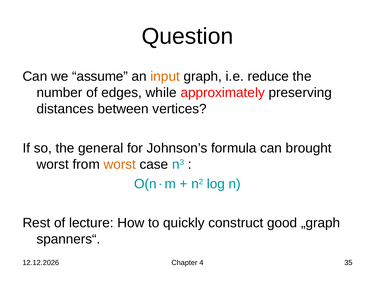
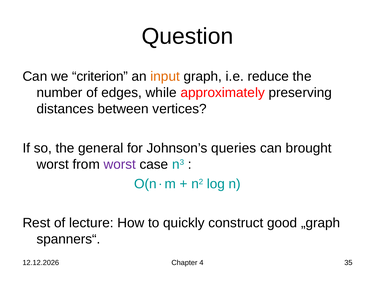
assume: assume -> criterion
formula: formula -> queries
worst at (120, 164) colour: orange -> purple
